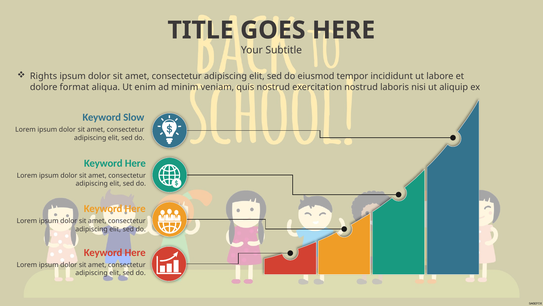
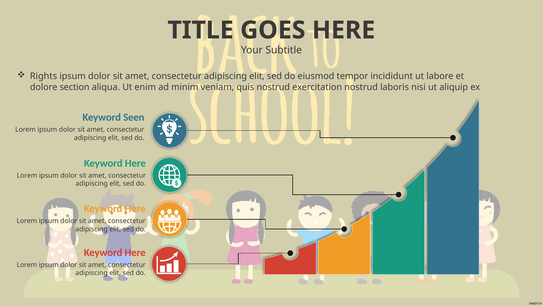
format: format -> section
Slow: Slow -> Seen
